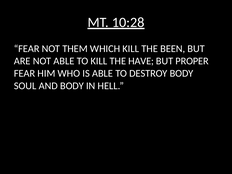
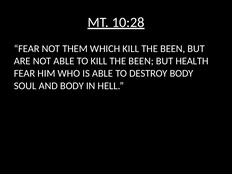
TO KILL THE HAVE: HAVE -> BEEN
PROPER: PROPER -> HEALTH
